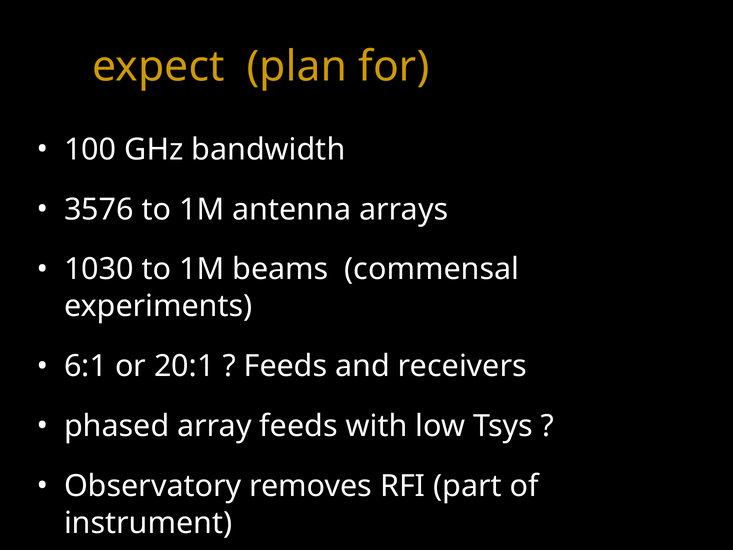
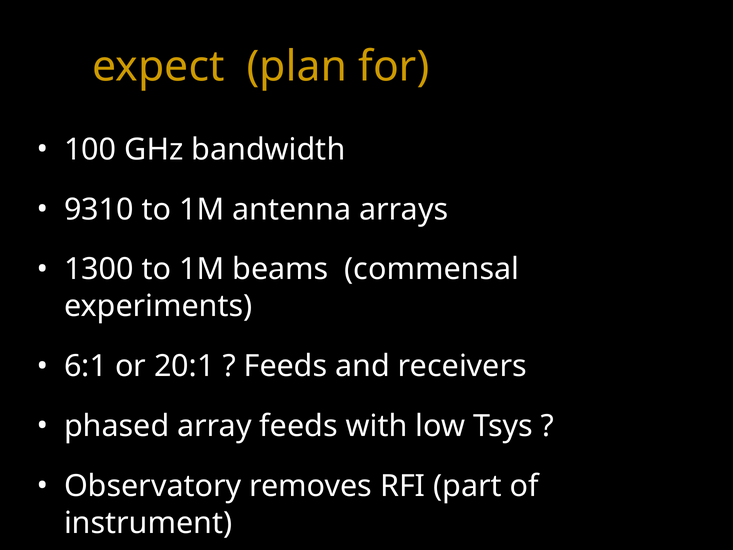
3576: 3576 -> 9310
1030: 1030 -> 1300
